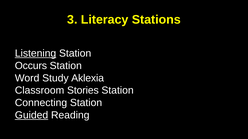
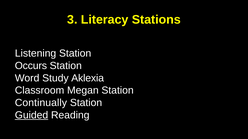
Listening underline: present -> none
Stories: Stories -> Megan
Connecting: Connecting -> Continually
